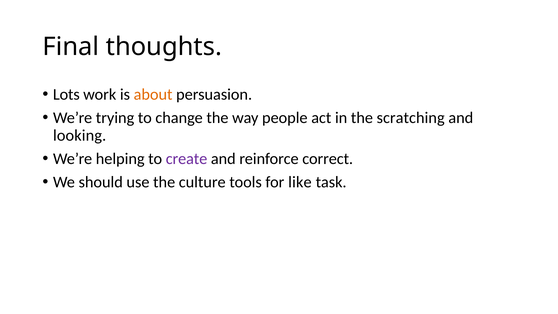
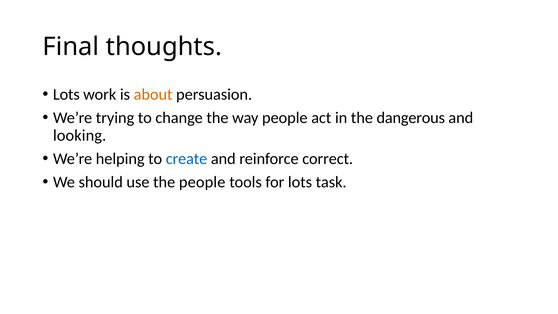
scratching: scratching -> dangerous
create colour: purple -> blue
the culture: culture -> people
for like: like -> lots
